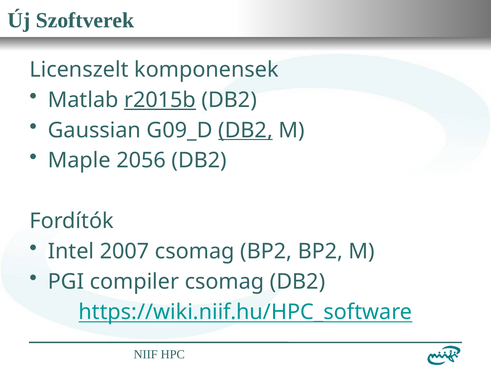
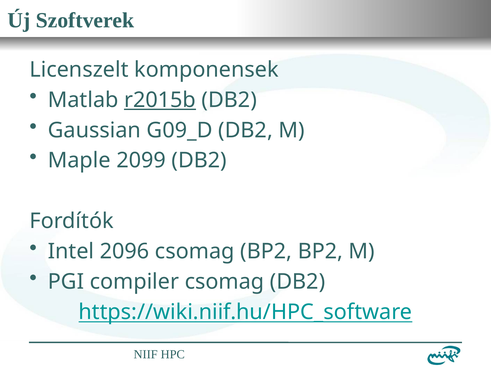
DB2 at (246, 130) underline: present -> none
2056: 2056 -> 2099
2007: 2007 -> 2096
